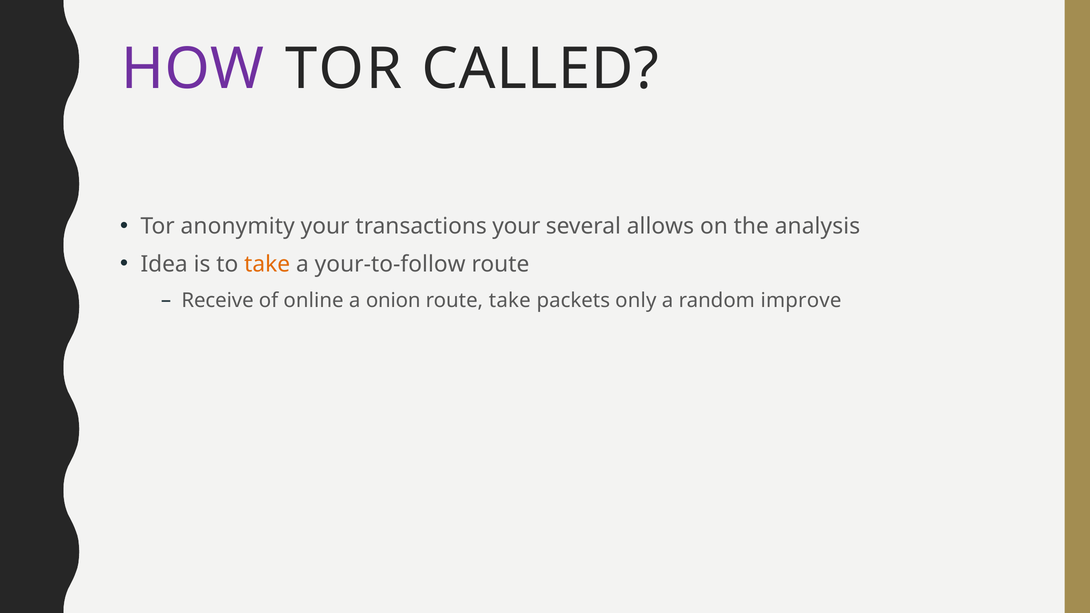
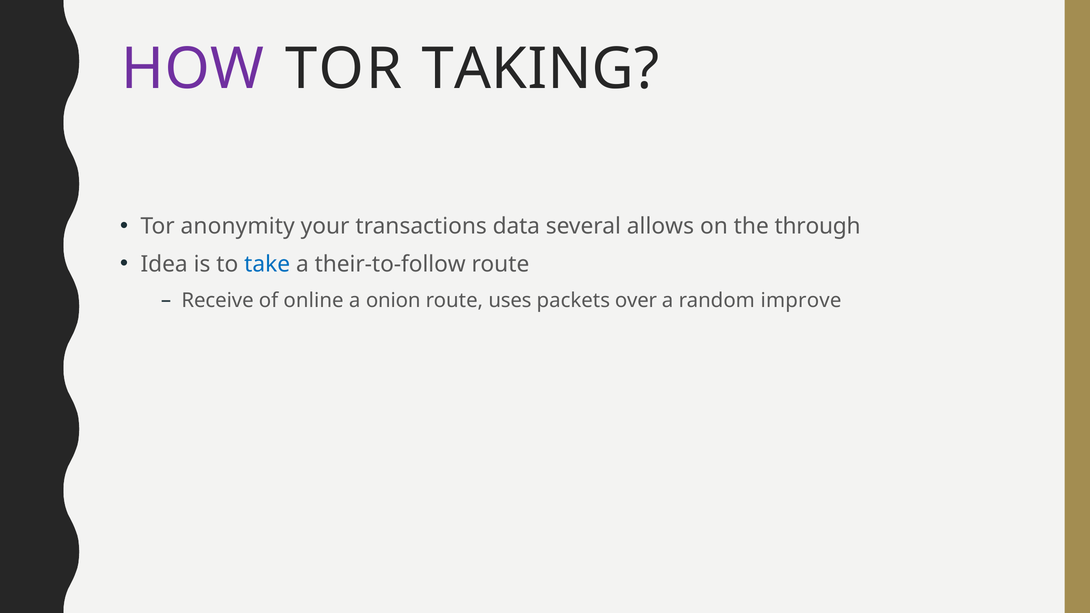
CALLED: CALLED -> TAKING
transactions your: your -> data
analysis: analysis -> through
take at (267, 264) colour: orange -> blue
your-to-follow: your-to-follow -> their-to-follow
route take: take -> uses
only: only -> over
